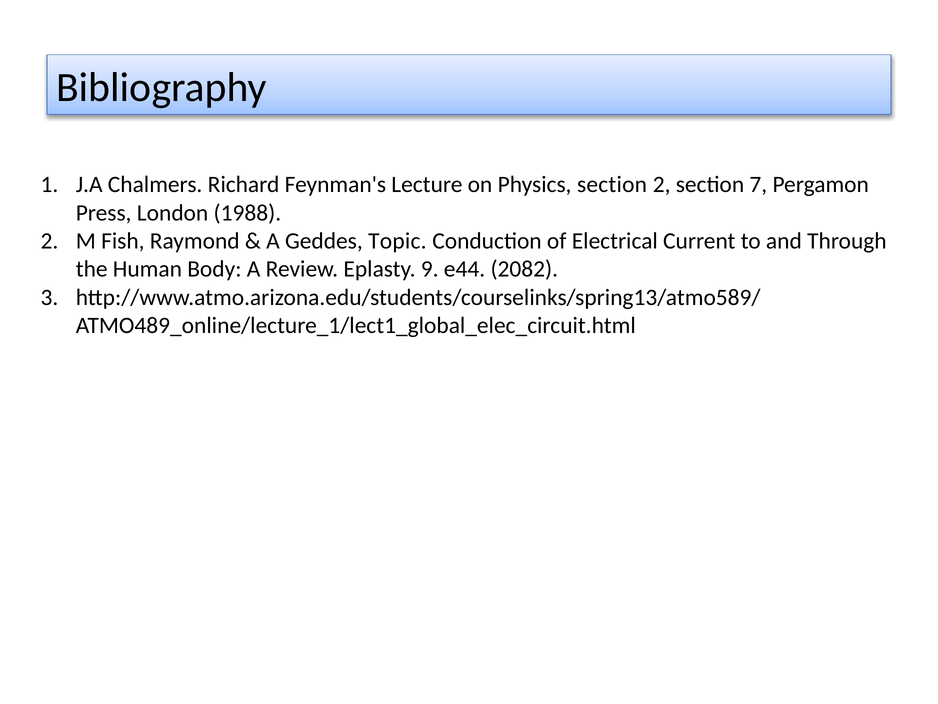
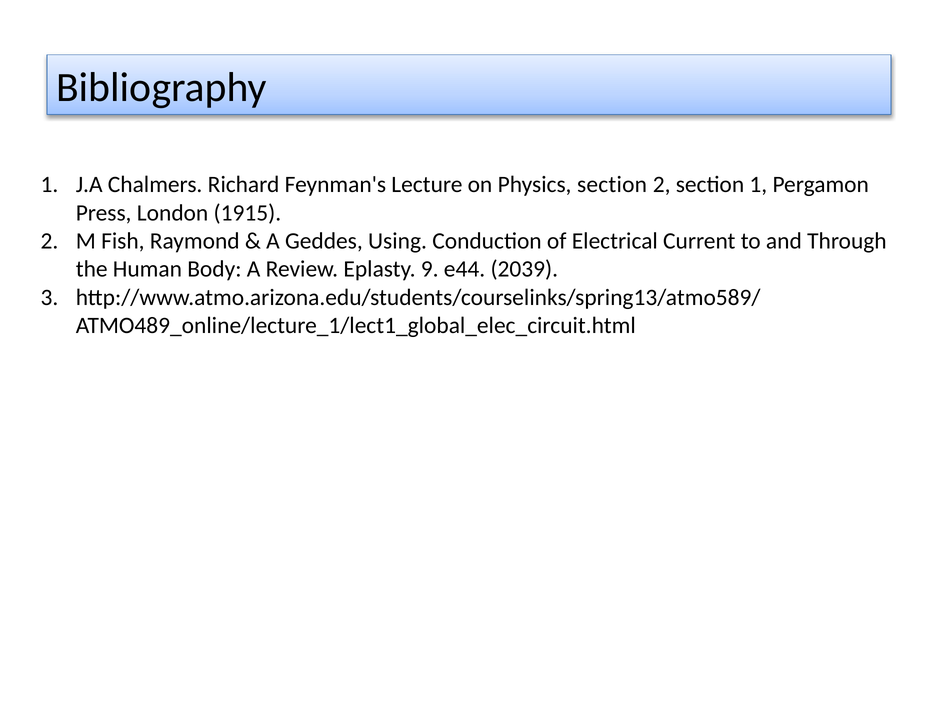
section 7: 7 -> 1
1988: 1988 -> 1915
Topic: Topic -> Using
2082: 2082 -> 2039
